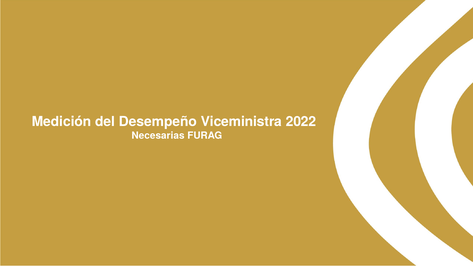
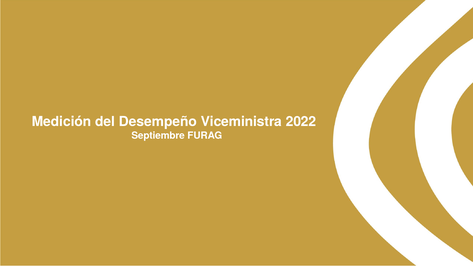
Necesarias: Necesarias -> Septiembre
